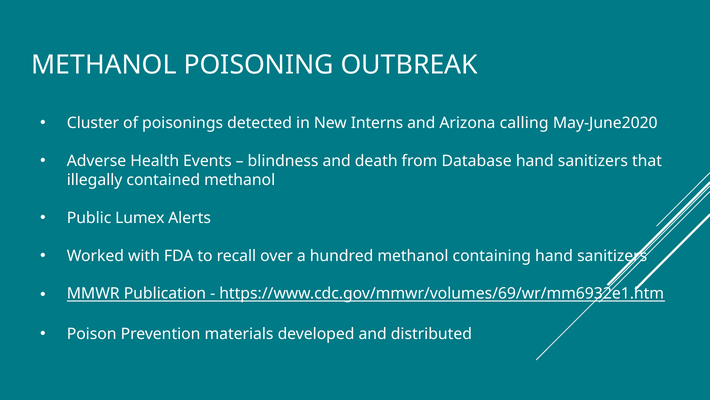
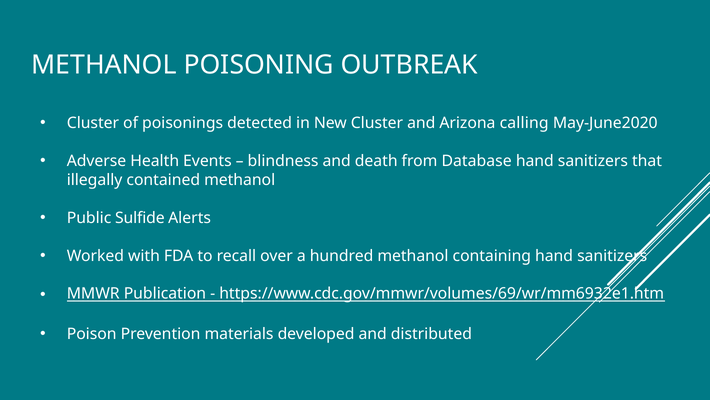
New Interns: Interns -> Cluster
Lumex: Lumex -> Sulfide
